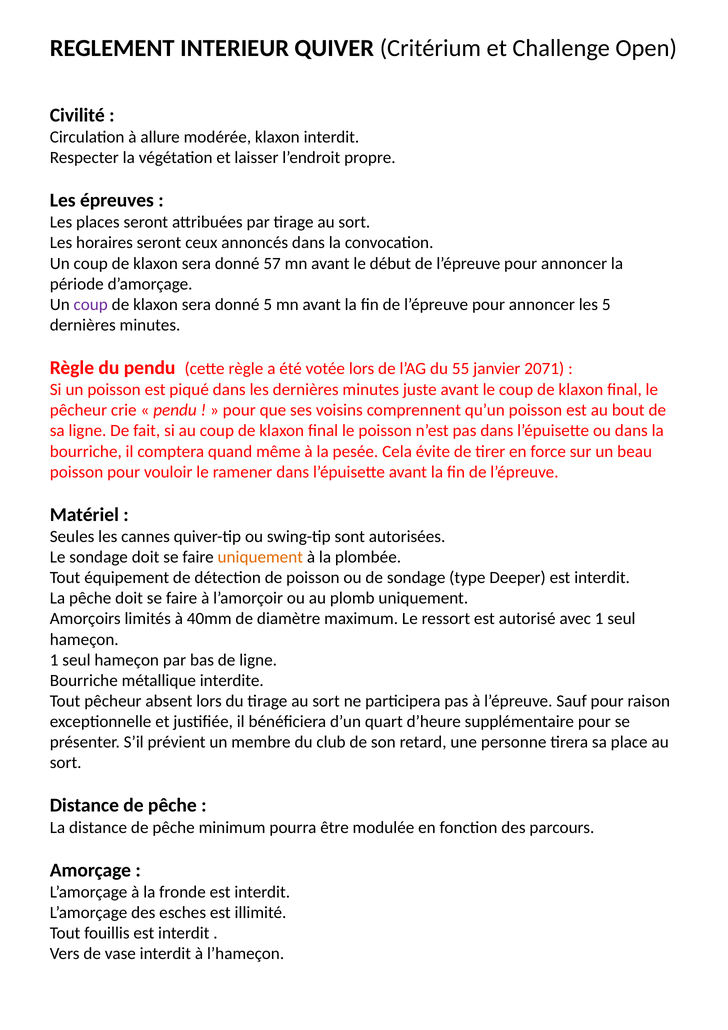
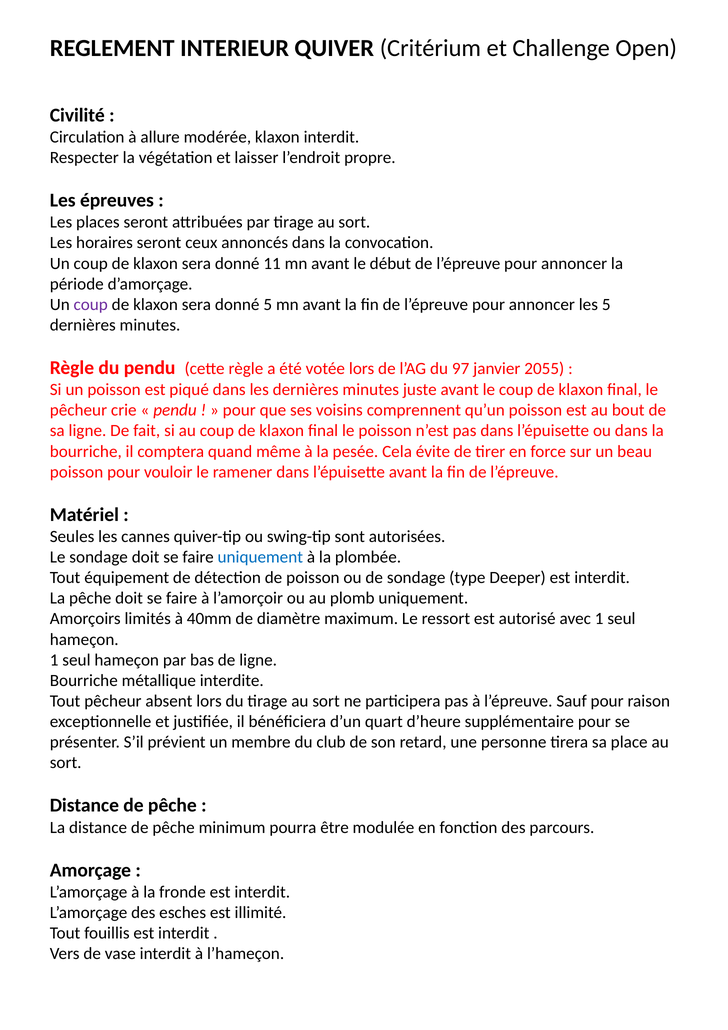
57: 57 -> 11
55: 55 -> 97
2071: 2071 -> 2055
uniquement at (260, 557) colour: orange -> blue
